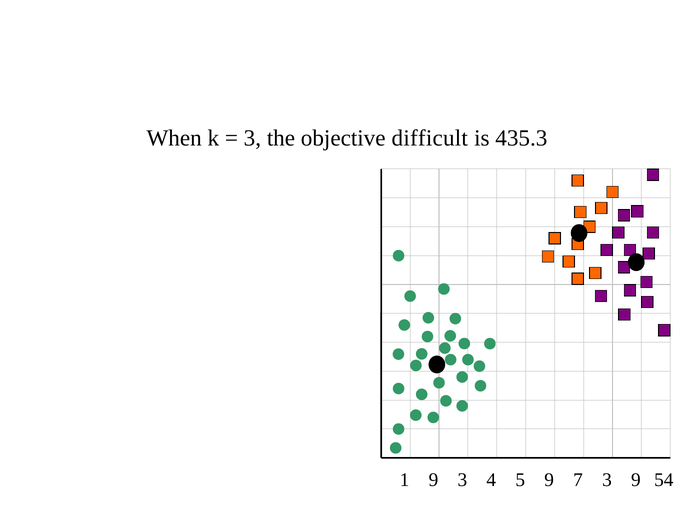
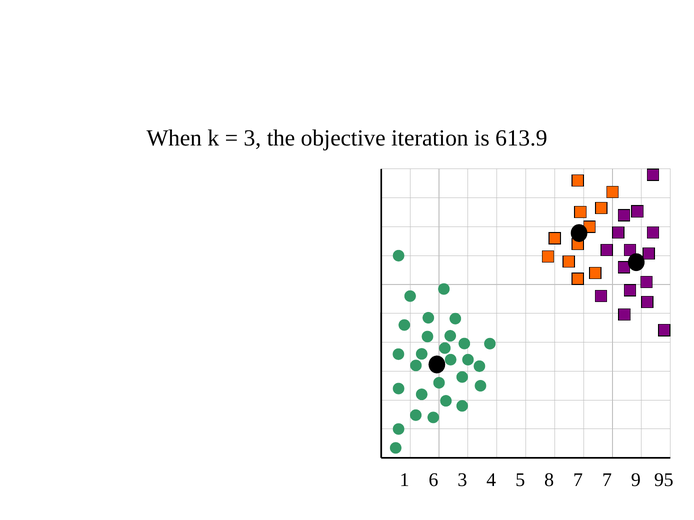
difficult: difficult -> iteration
435.3: 435.3 -> 613.9
1 9: 9 -> 6
5 9: 9 -> 8
7 3: 3 -> 7
54: 54 -> 95
